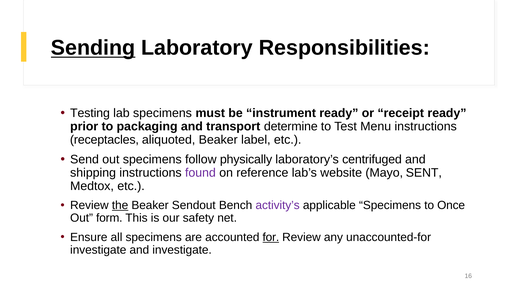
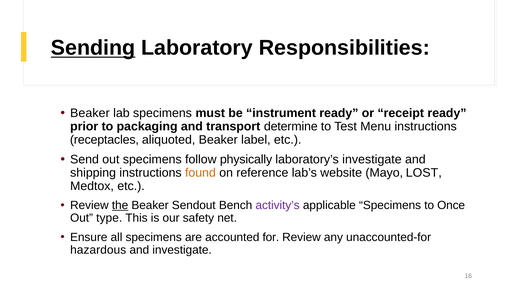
Testing at (90, 113): Testing -> Beaker
laboratory’s centrifuged: centrifuged -> investigate
found colour: purple -> orange
SENT: SENT -> LOST
form: form -> type
for underline: present -> none
investigate at (98, 250): investigate -> hazardous
